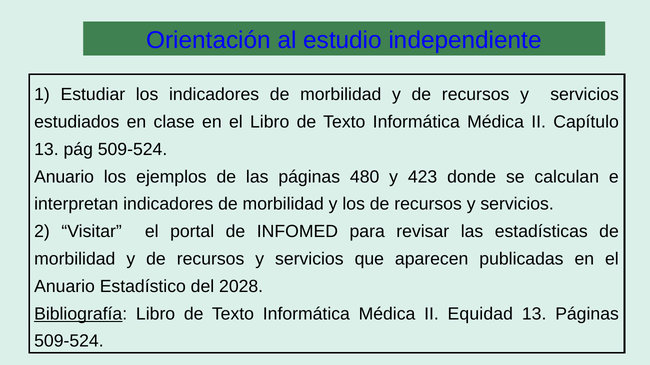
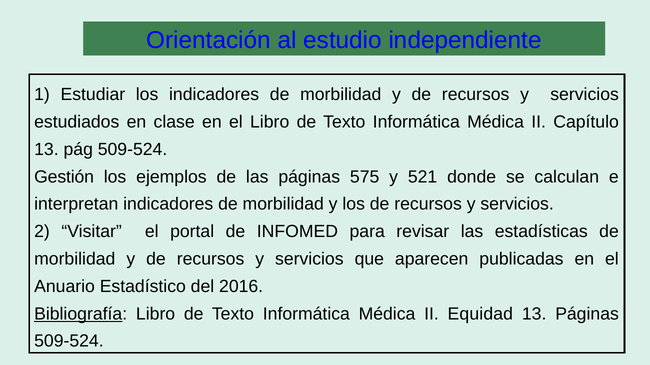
Anuario at (64, 177): Anuario -> Gestión
480: 480 -> 575
423: 423 -> 521
2028: 2028 -> 2016
